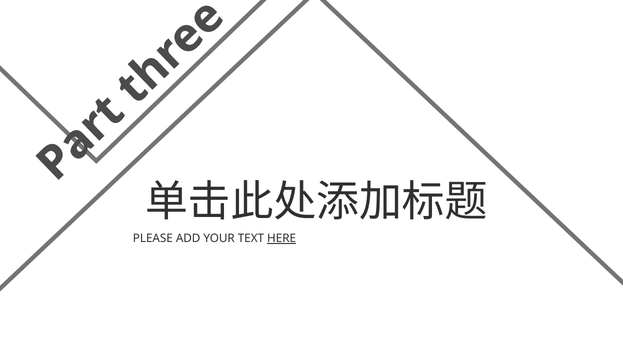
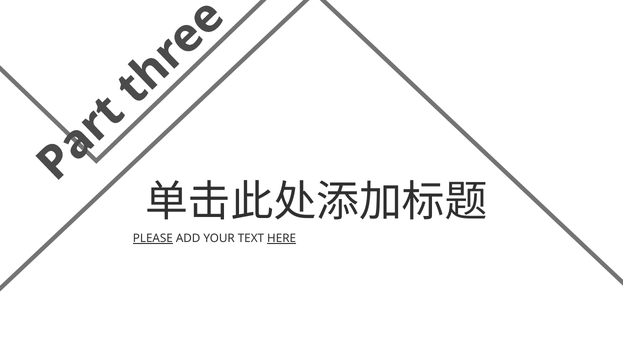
PLEASE underline: none -> present
